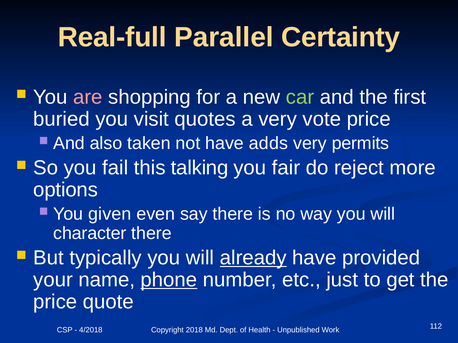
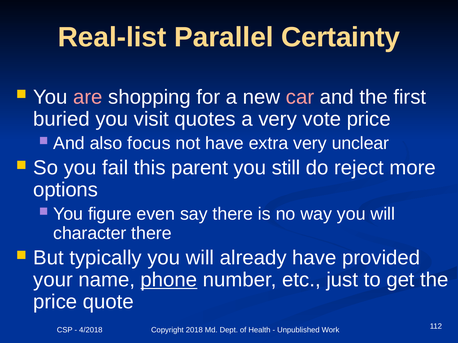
Real-full: Real-full -> Real-list
car colour: light green -> pink
taken: taken -> focus
adds: adds -> extra
permits: permits -> unclear
talking: talking -> parent
fair: fair -> still
given: given -> figure
already underline: present -> none
